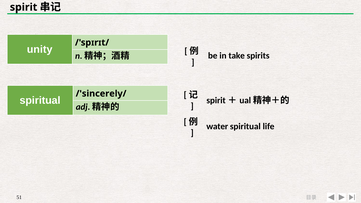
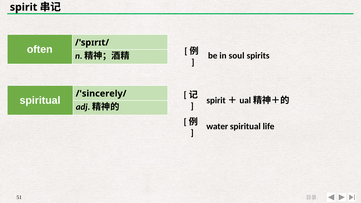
unity: unity -> often
take: take -> soul
